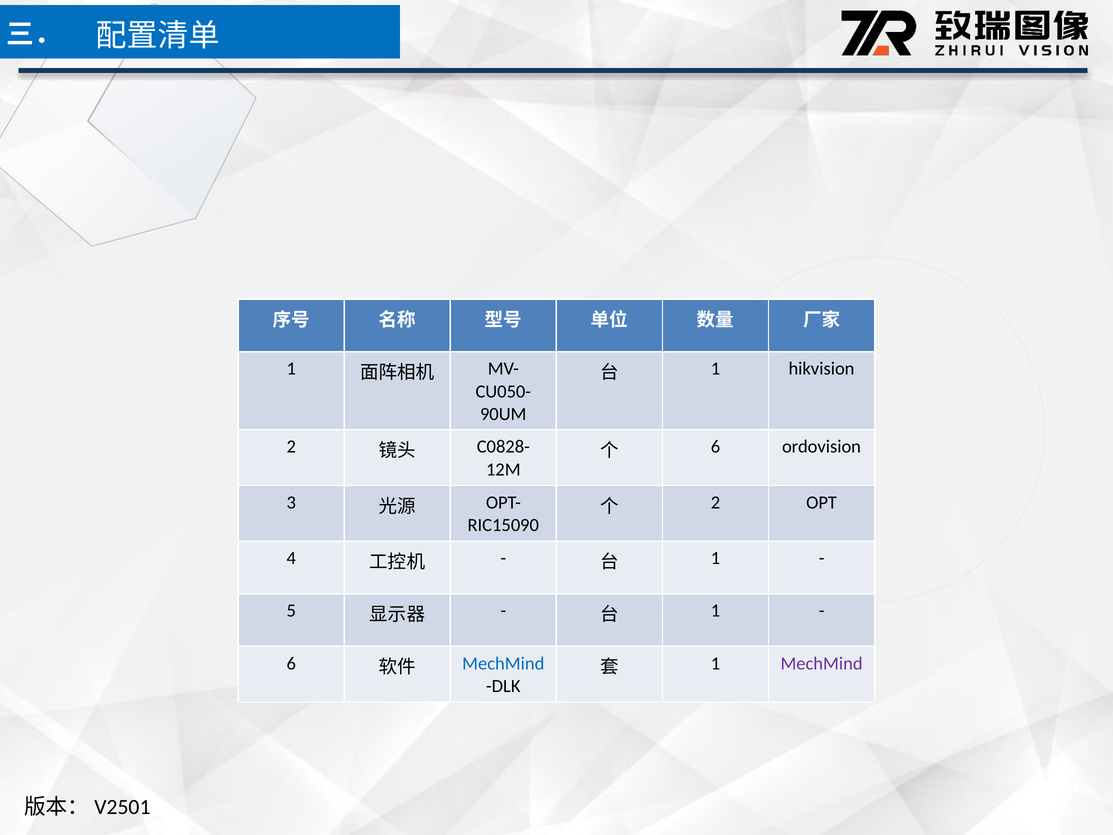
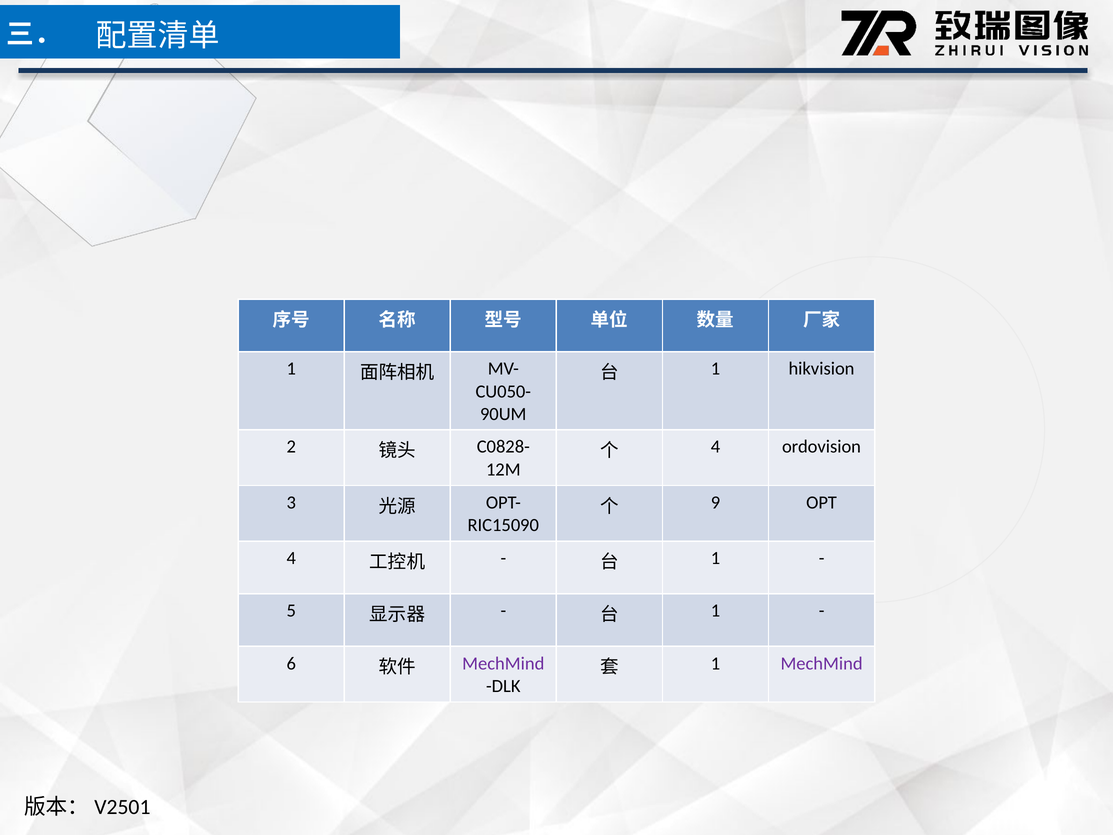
6 at (716, 447): 6 -> 4
2 at (716, 502): 2 -> 9
MechMind at (503, 663) colour: blue -> purple
